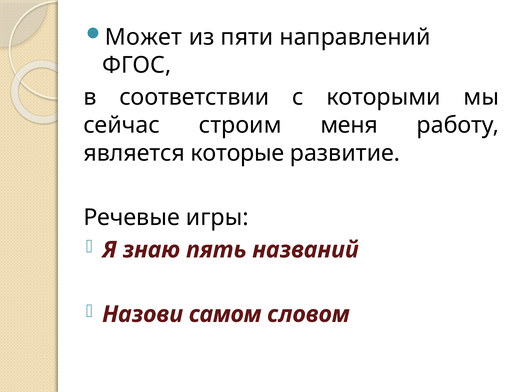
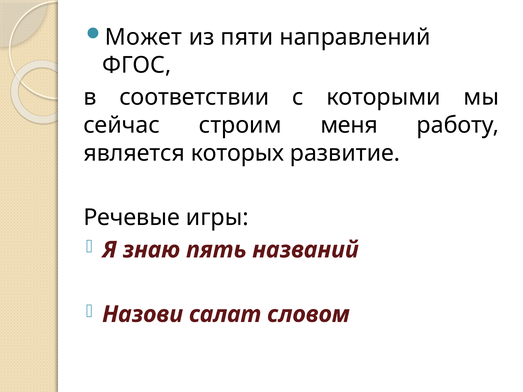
которые: которые -> которых
самом: самом -> салат
